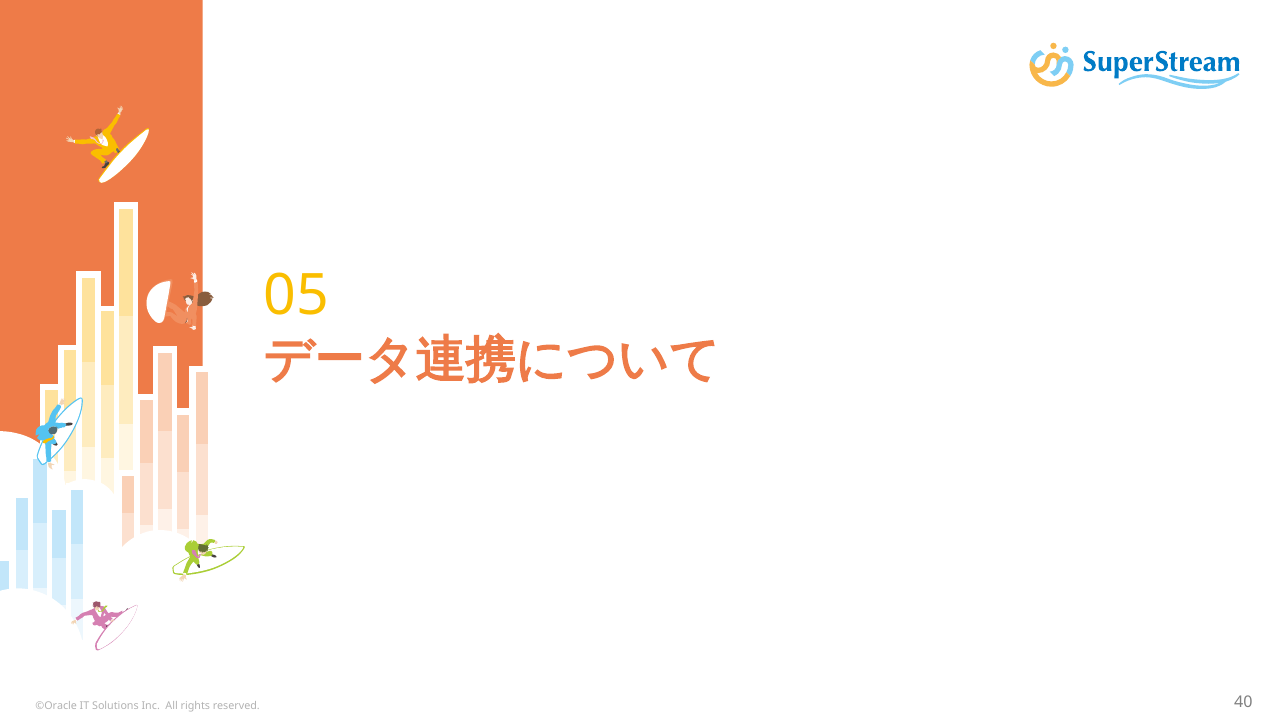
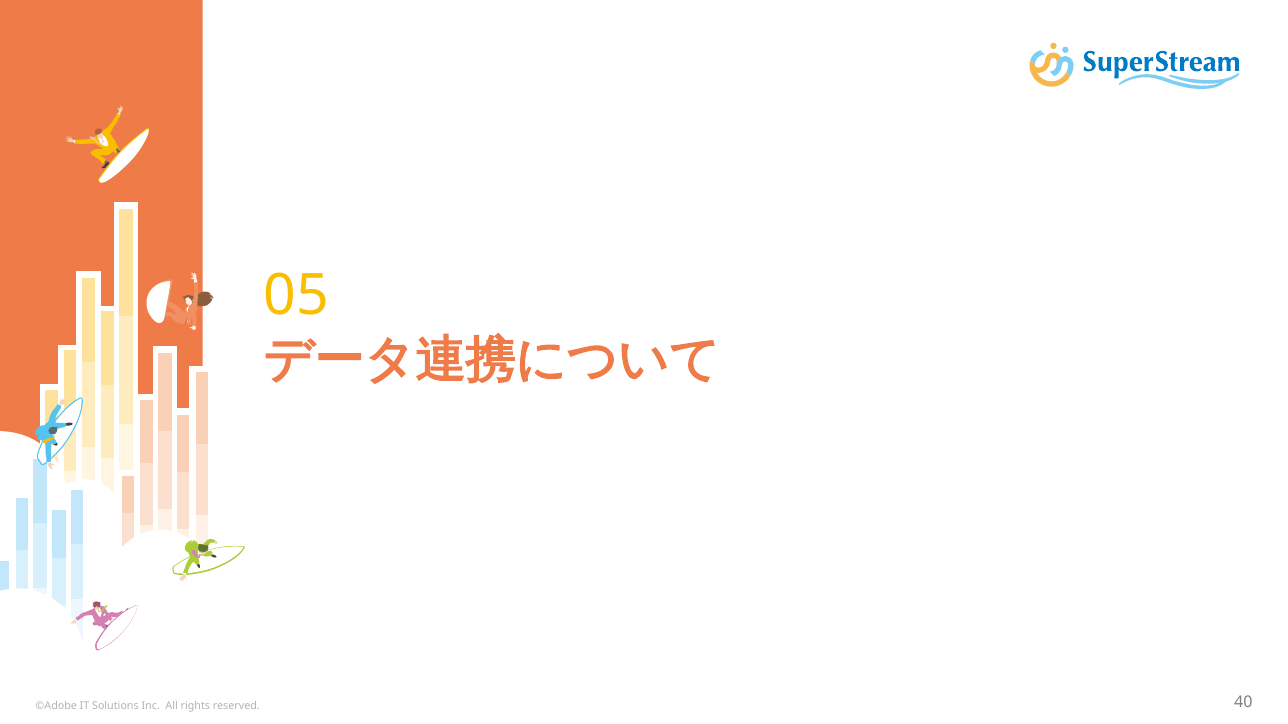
©Oracle: ©Oracle -> ©Adobe
